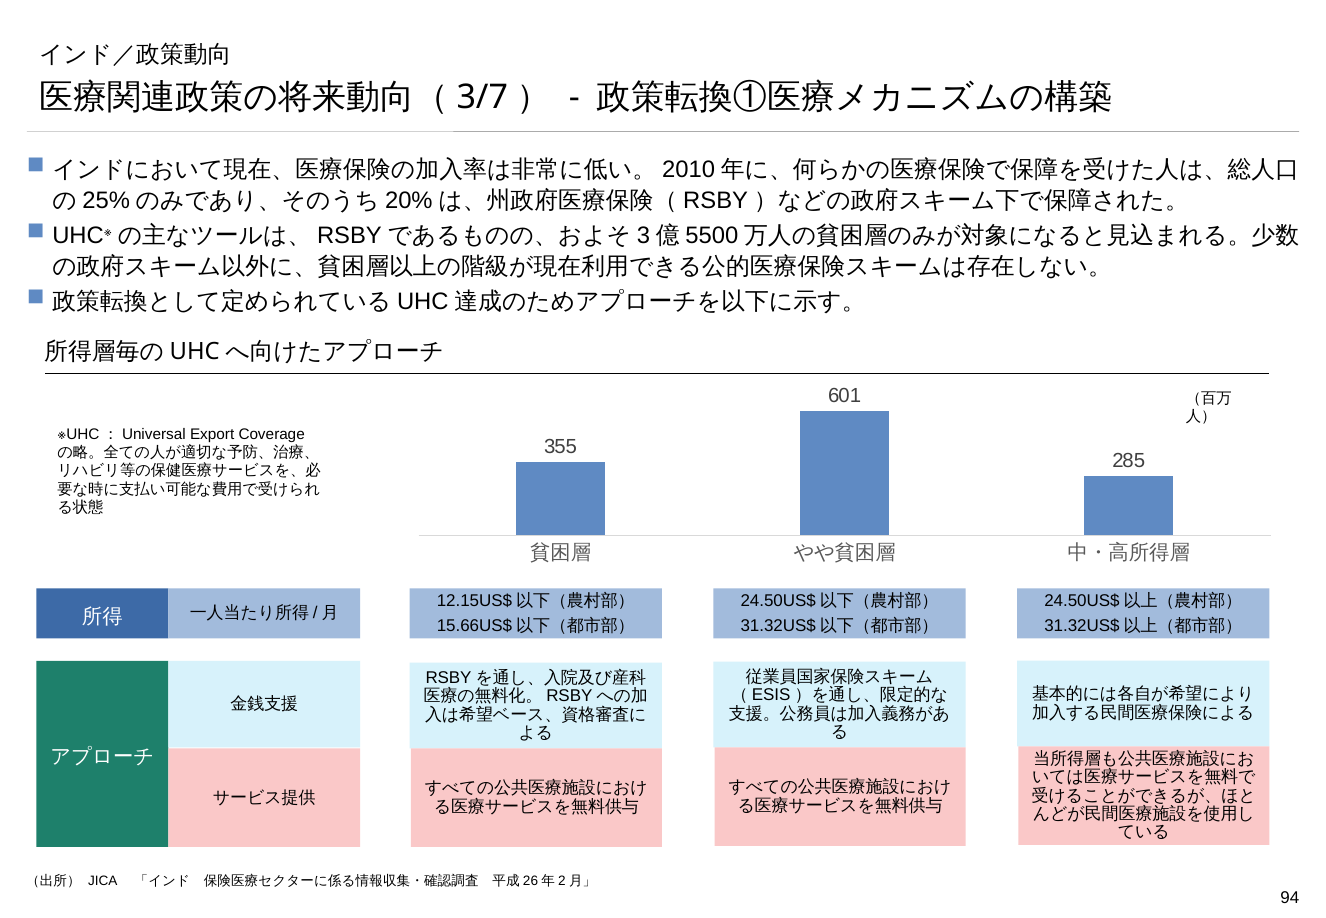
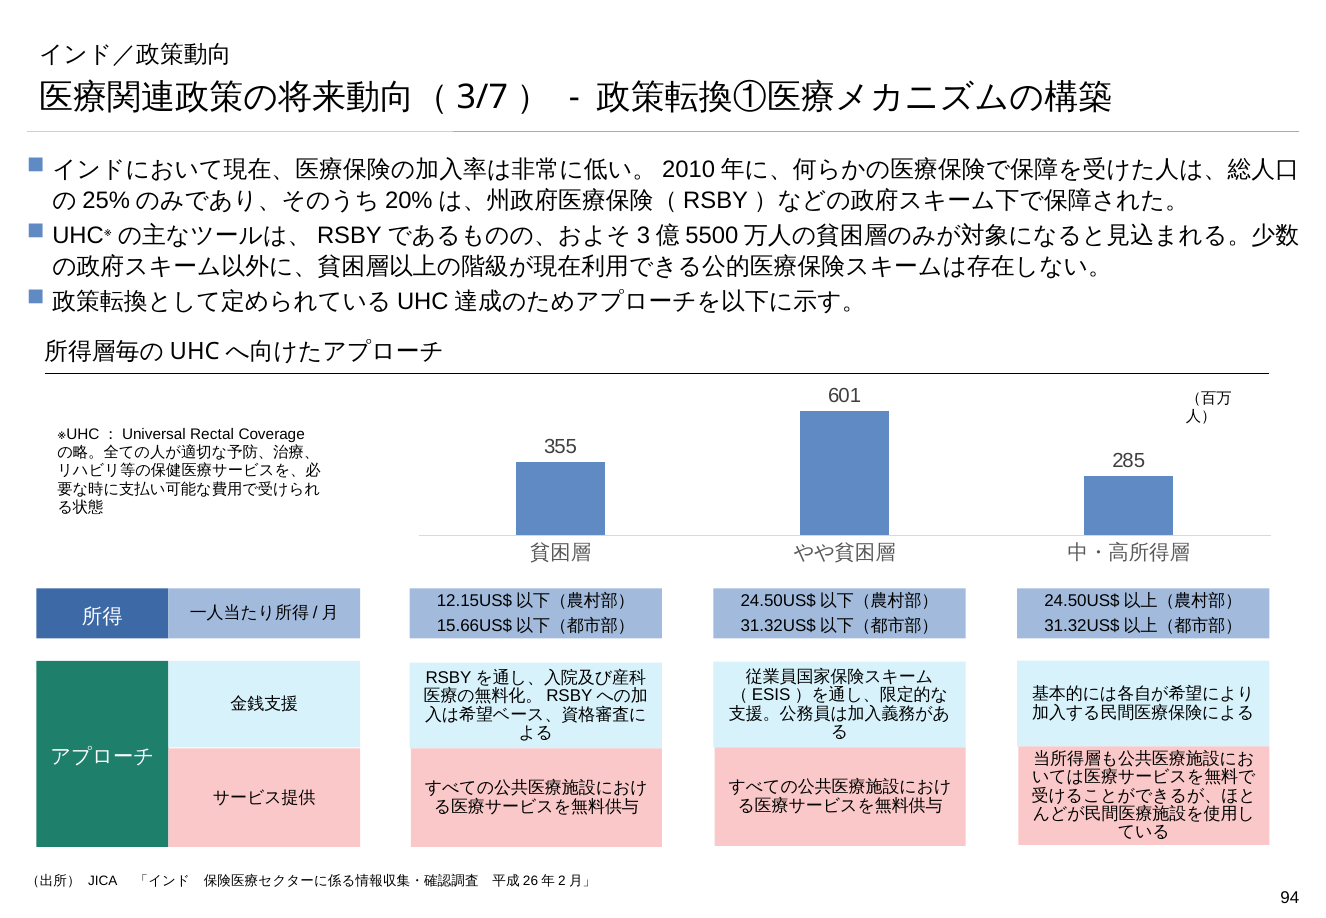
Export: Export -> Rectal
